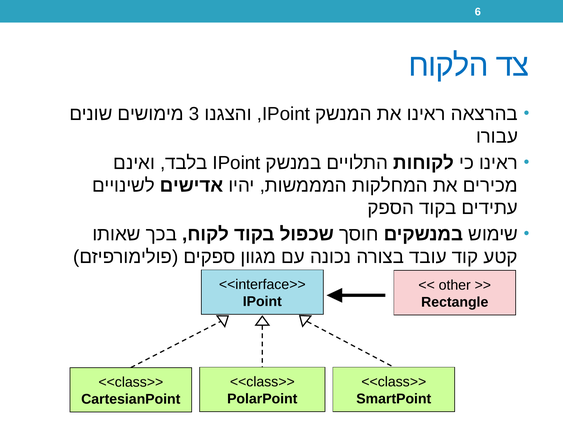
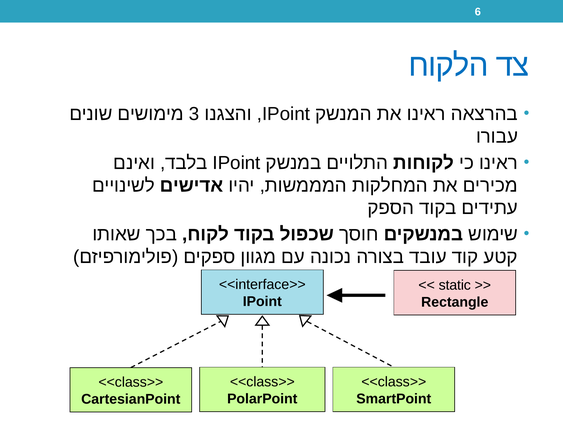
other: other -> static
